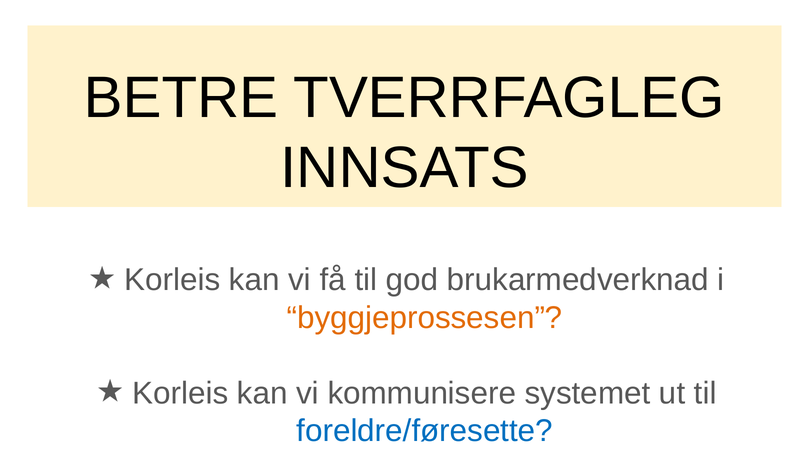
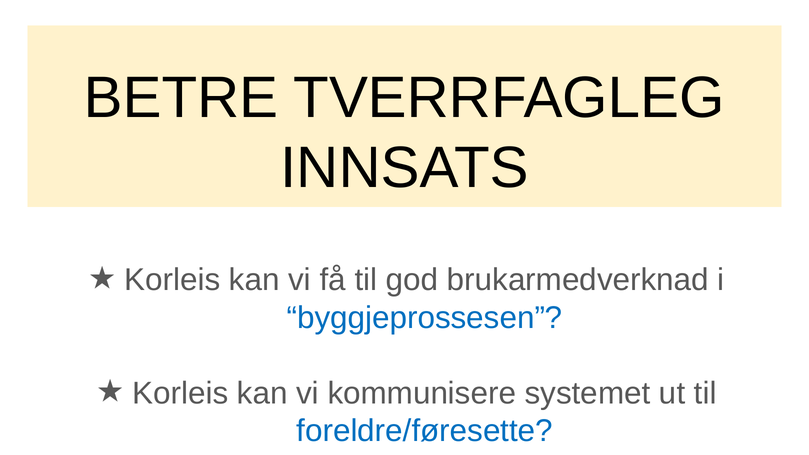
byggjeprossesen colour: orange -> blue
